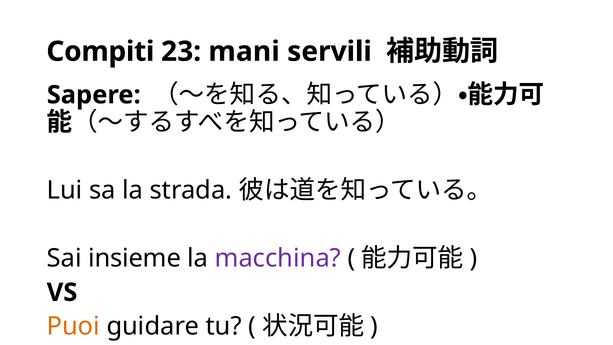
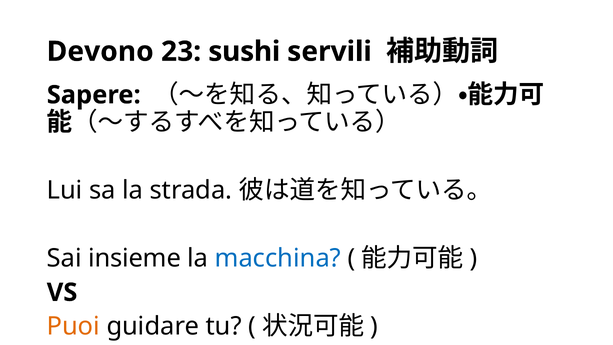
Compiti: Compiti -> Devono
mani: mani -> sushi
macchina colour: purple -> blue
